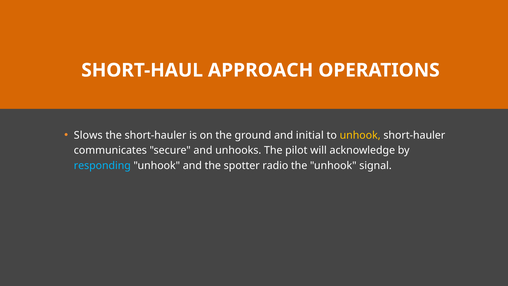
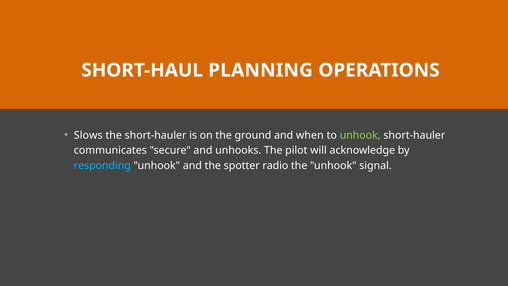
APPROACH: APPROACH -> PLANNING
initial: initial -> when
unhook at (360, 135) colour: yellow -> light green
